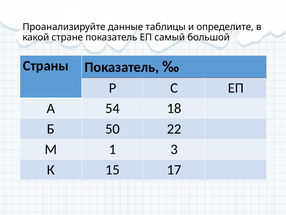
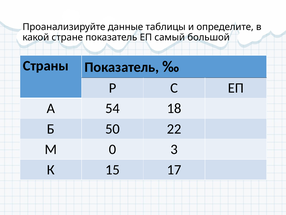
1: 1 -> 0
